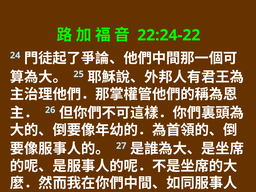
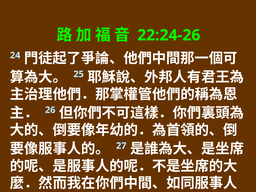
22:24-22: 22:24-22 -> 22:24-26
